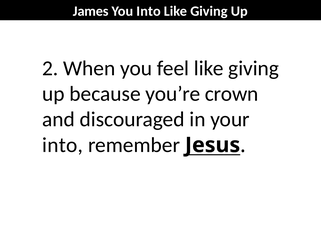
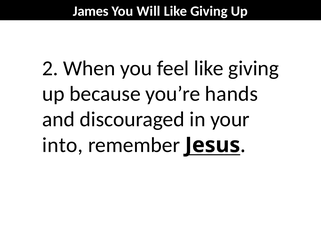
You Into: Into -> Will
crown: crown -> hands
